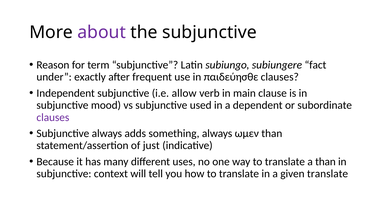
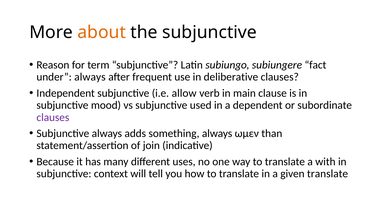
about colour: purple -> orange
under exactly: exactly -> always
παιδεύησθε: παιδεύησθε -> deliberative
just: just -> join
a than: than -> with
